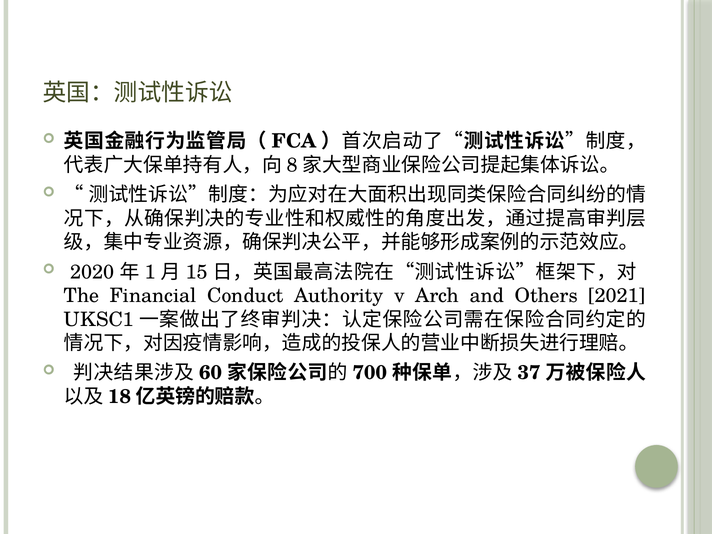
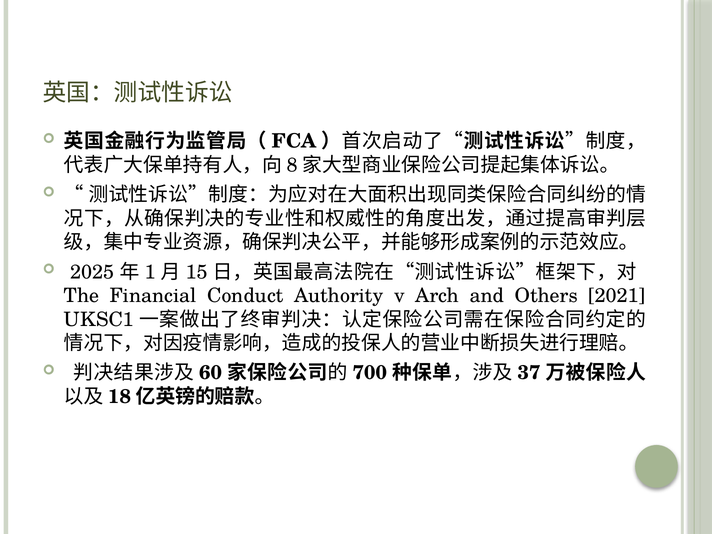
2020: 2020 -> 2025
